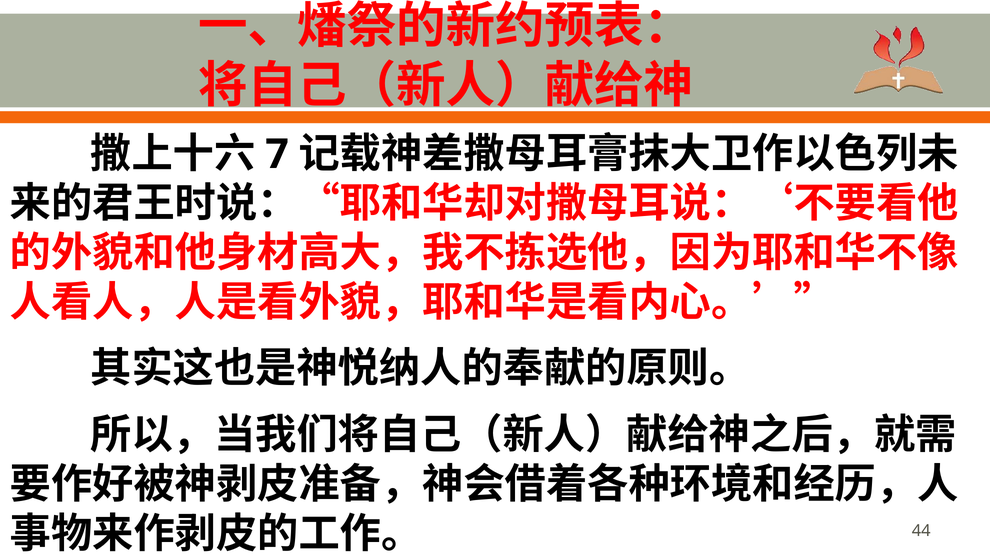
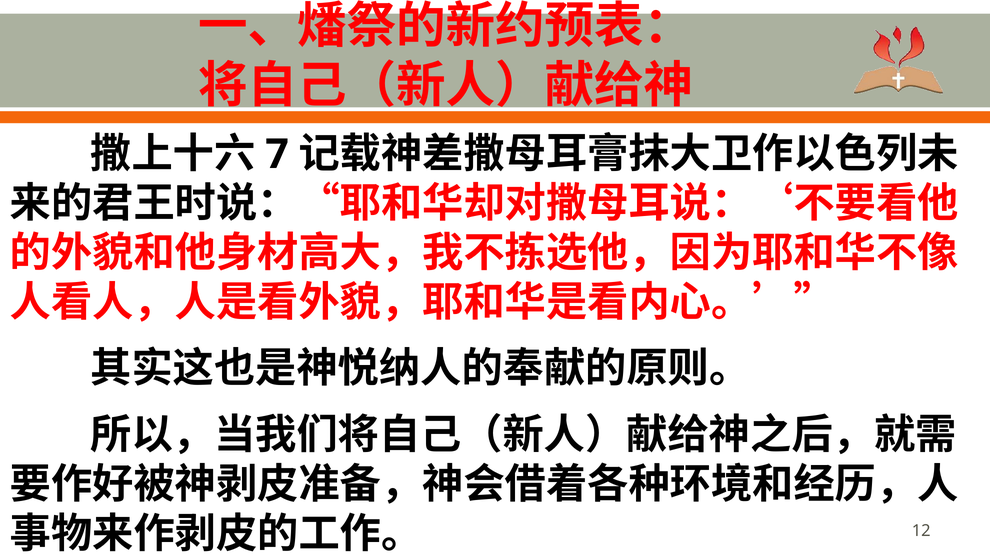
44: 44 -> 12
